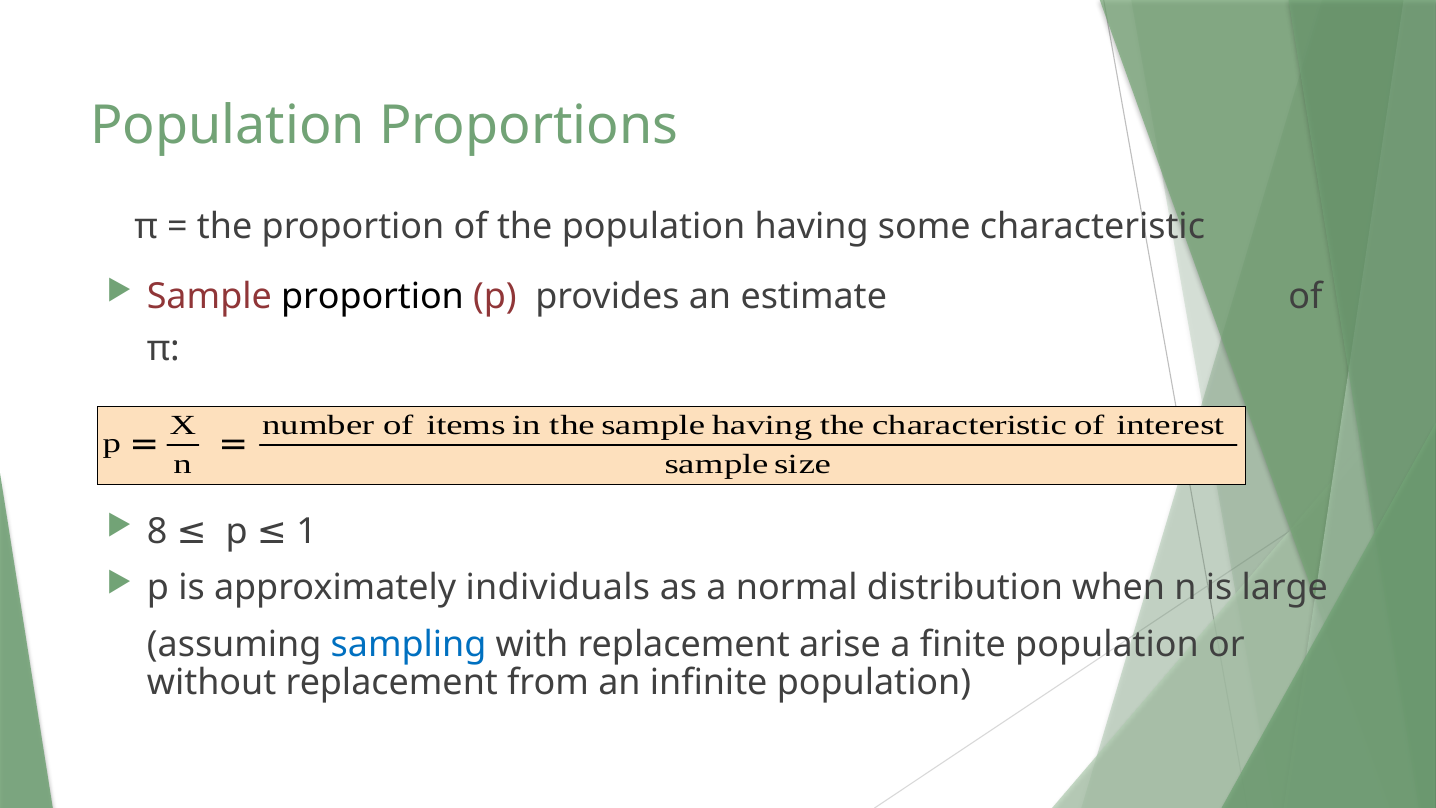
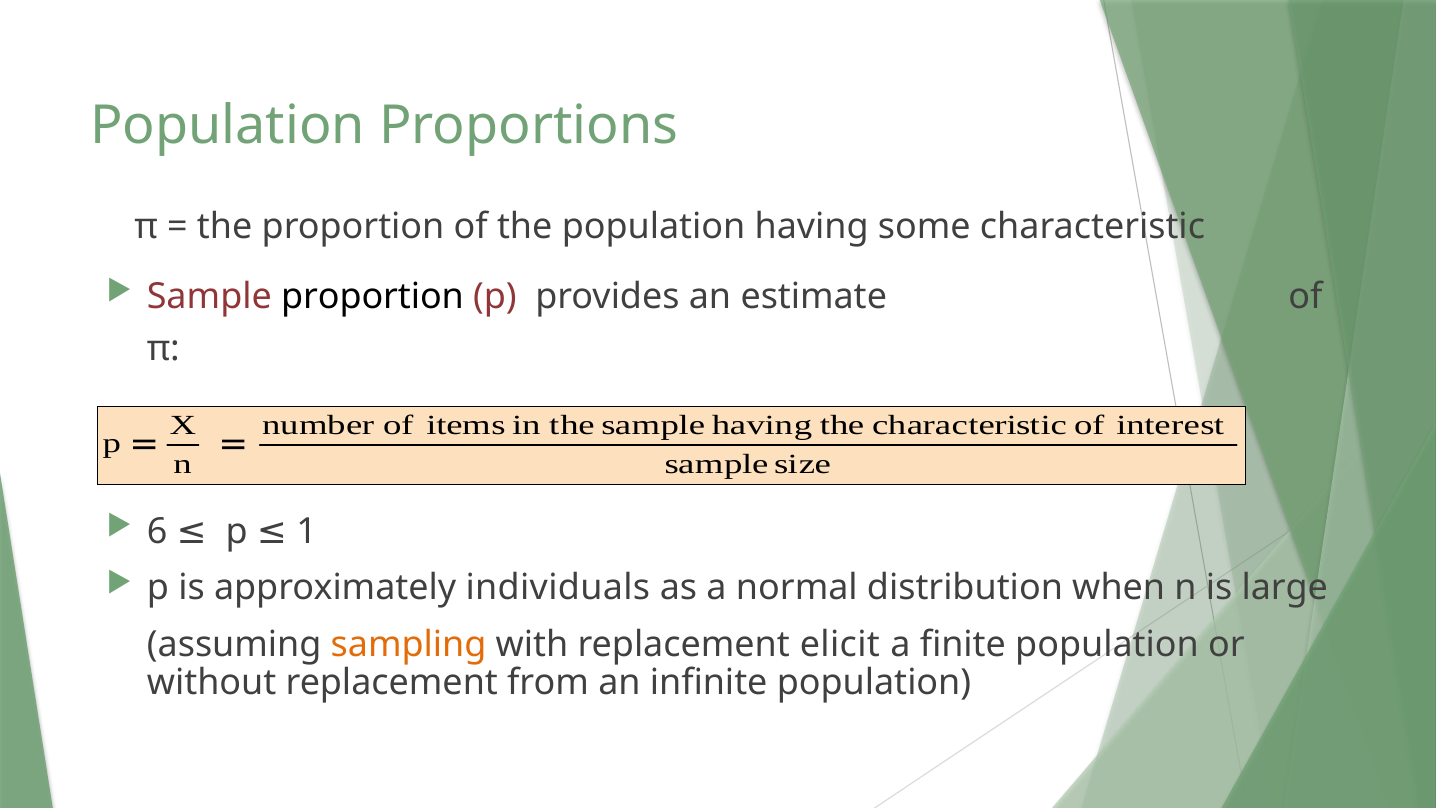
8: 8 -> 6
sampling colour: blue -> orange
arise: arise -> elicit
